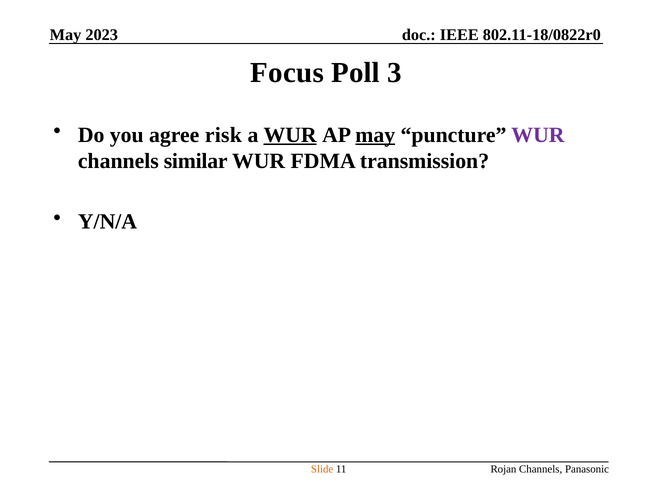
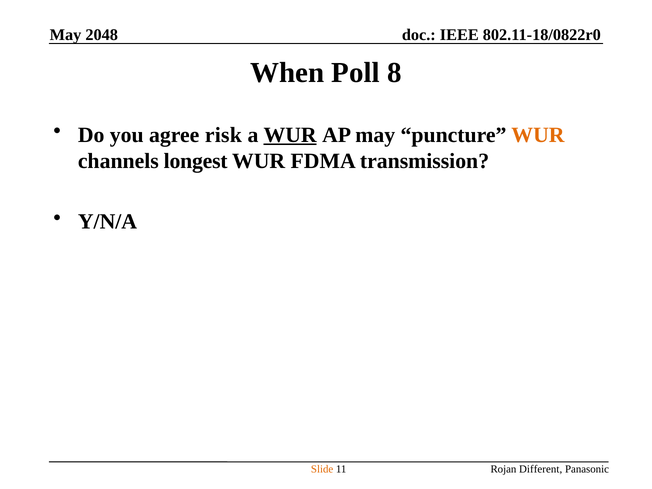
2023: 2023 -> 2048
Focus: Focus -> When
3: 3 -> 8
may at (375, 135) underline: present -> none
WUR at (538, 135) colour: purple -> orange
similar: similar -> longest
Rojan Channels: Channels -> Different
